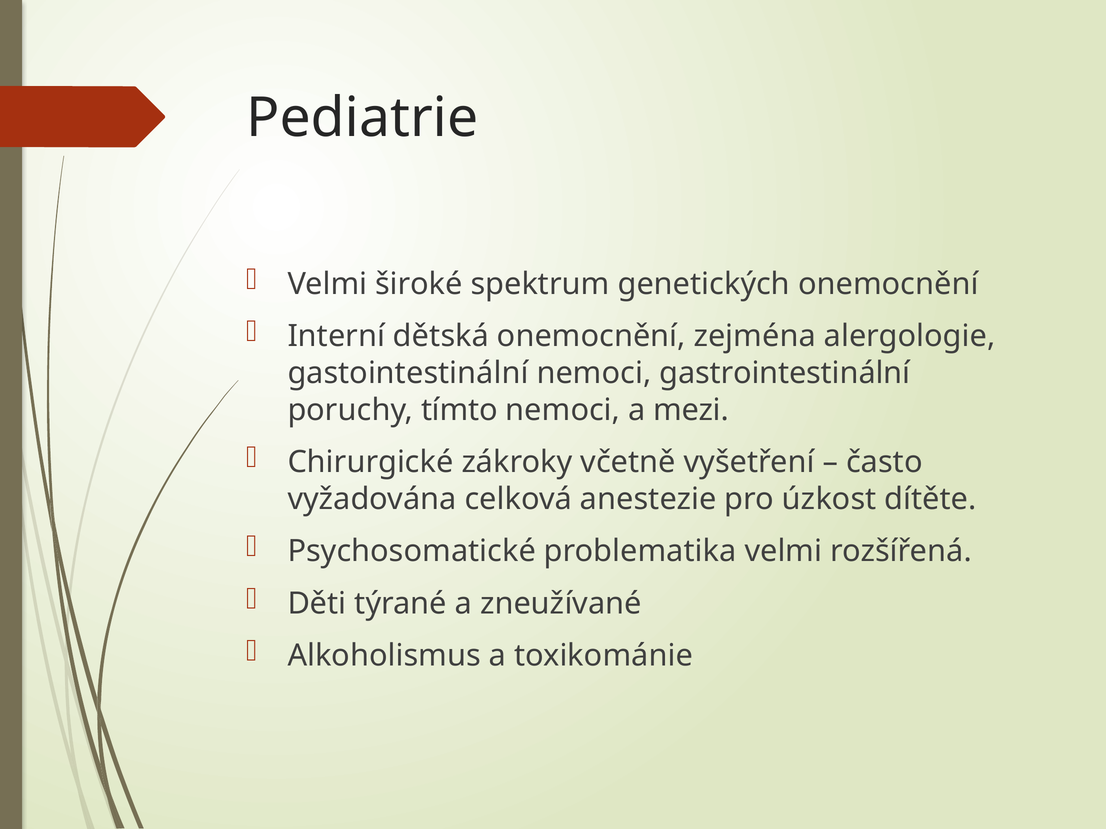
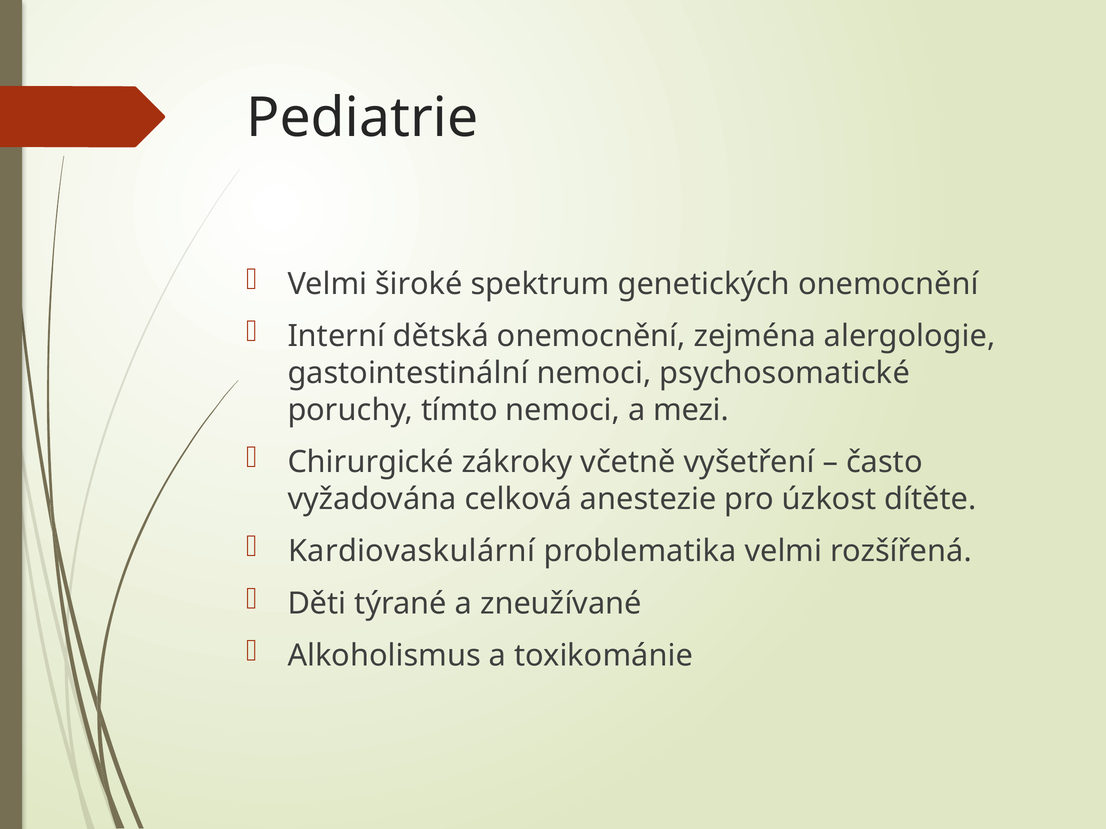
gastrointestinální: gastrointestinální -> psychosomatické
Psychosomatické: Psychosomatické -> Kardiovaskulární
